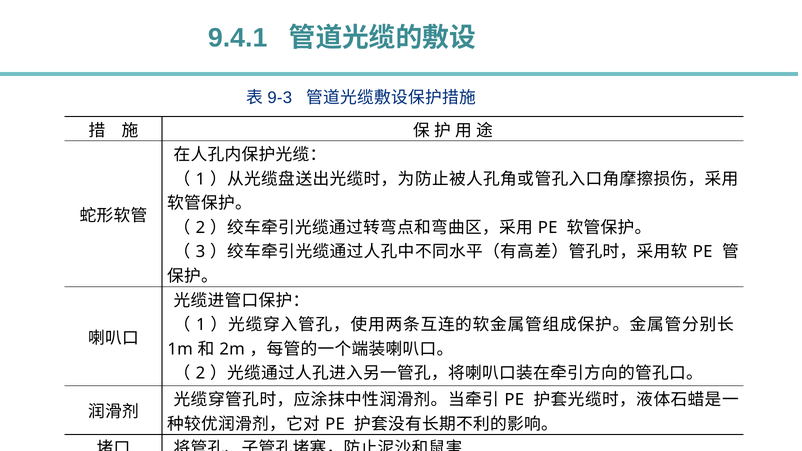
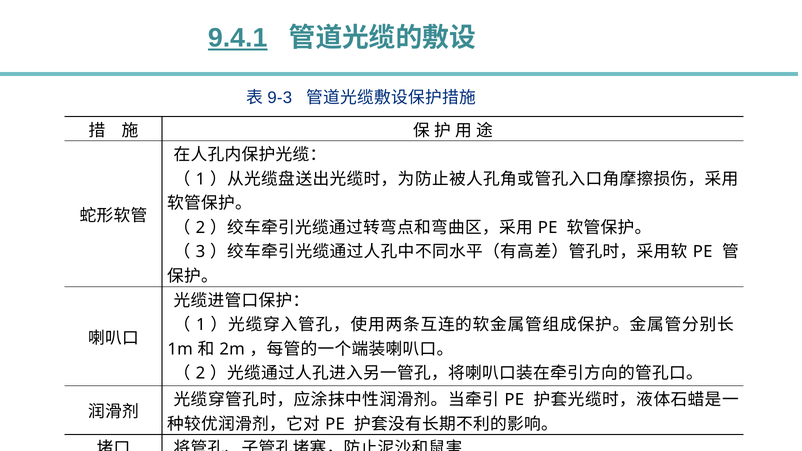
9.4.1 underline: none -> present
